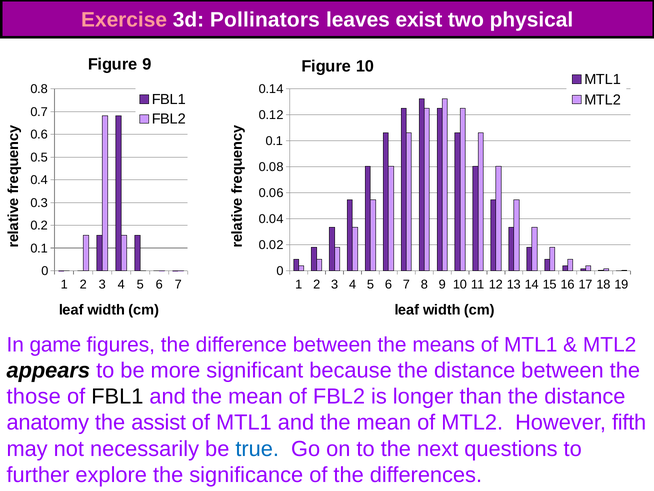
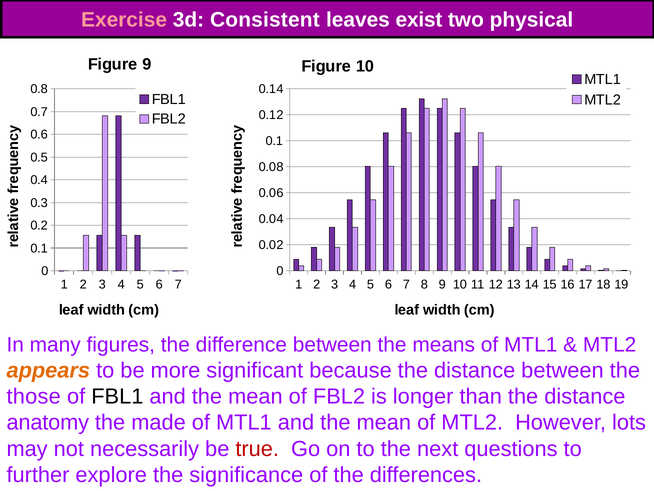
Pollinators: Pollinators -> Consistent
game: game -> many
appears colour: black -> orange
assist: assist -> made
fifth: fifth -> lots
true colour: blue -> red
